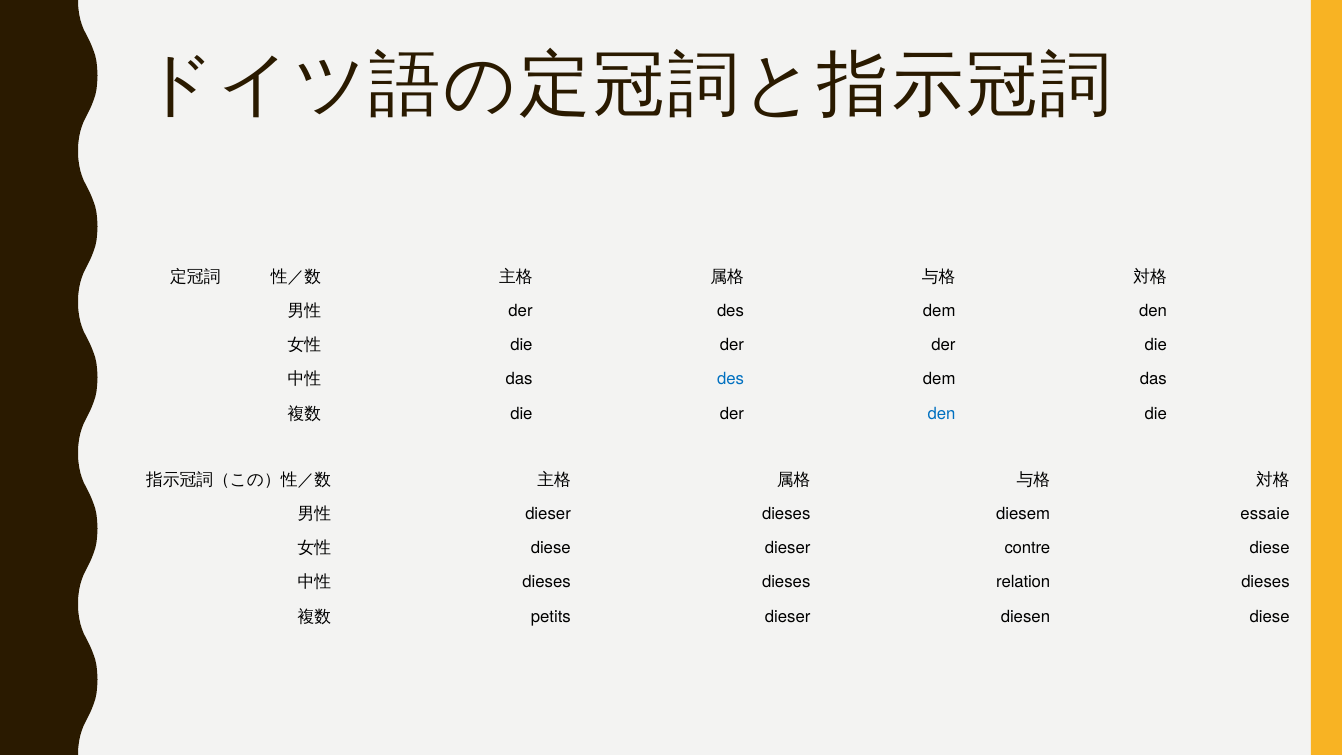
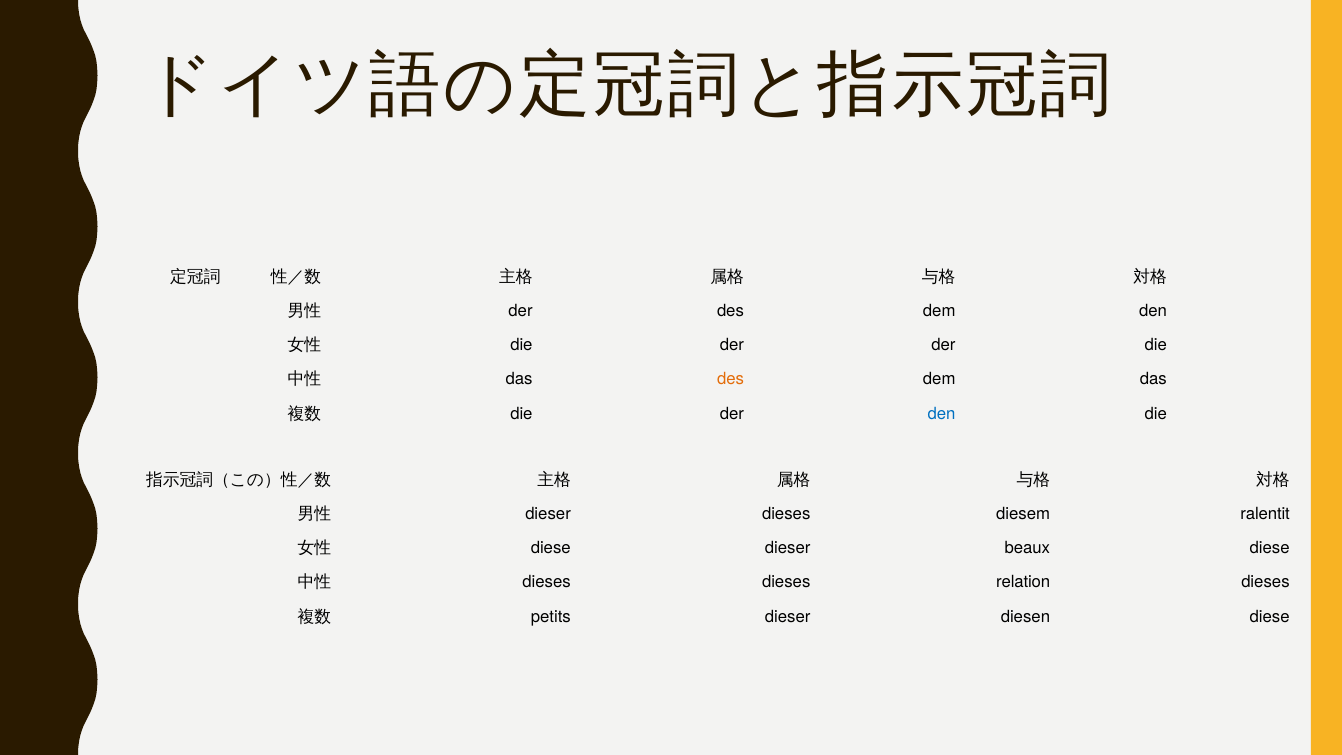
des at (731, 379) colour: blue -> orange
essaie: essaie -> ralentit
contre: contre -> beaux
